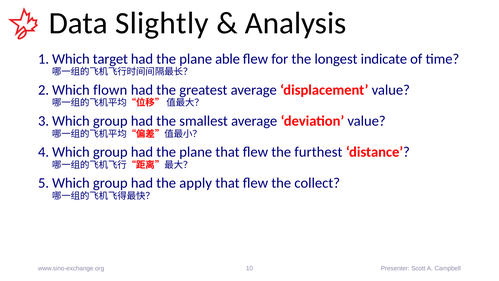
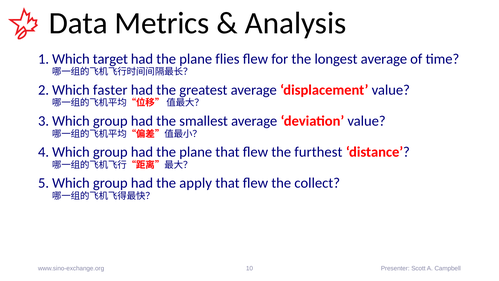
Slightly: Slightly -> Metrics
able: able -> flies
longest indicate: indicate -> average
flown: flown -> faster
